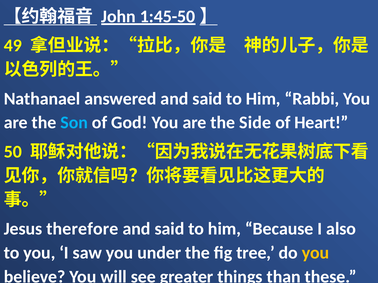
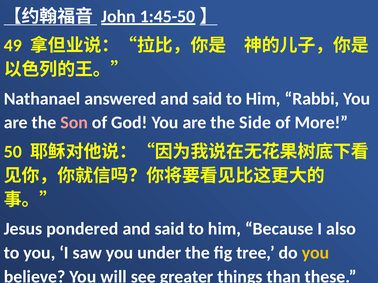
Son colour: light blue -> pink
Heart: Heart -> More
therefore: therefore -> pondered
